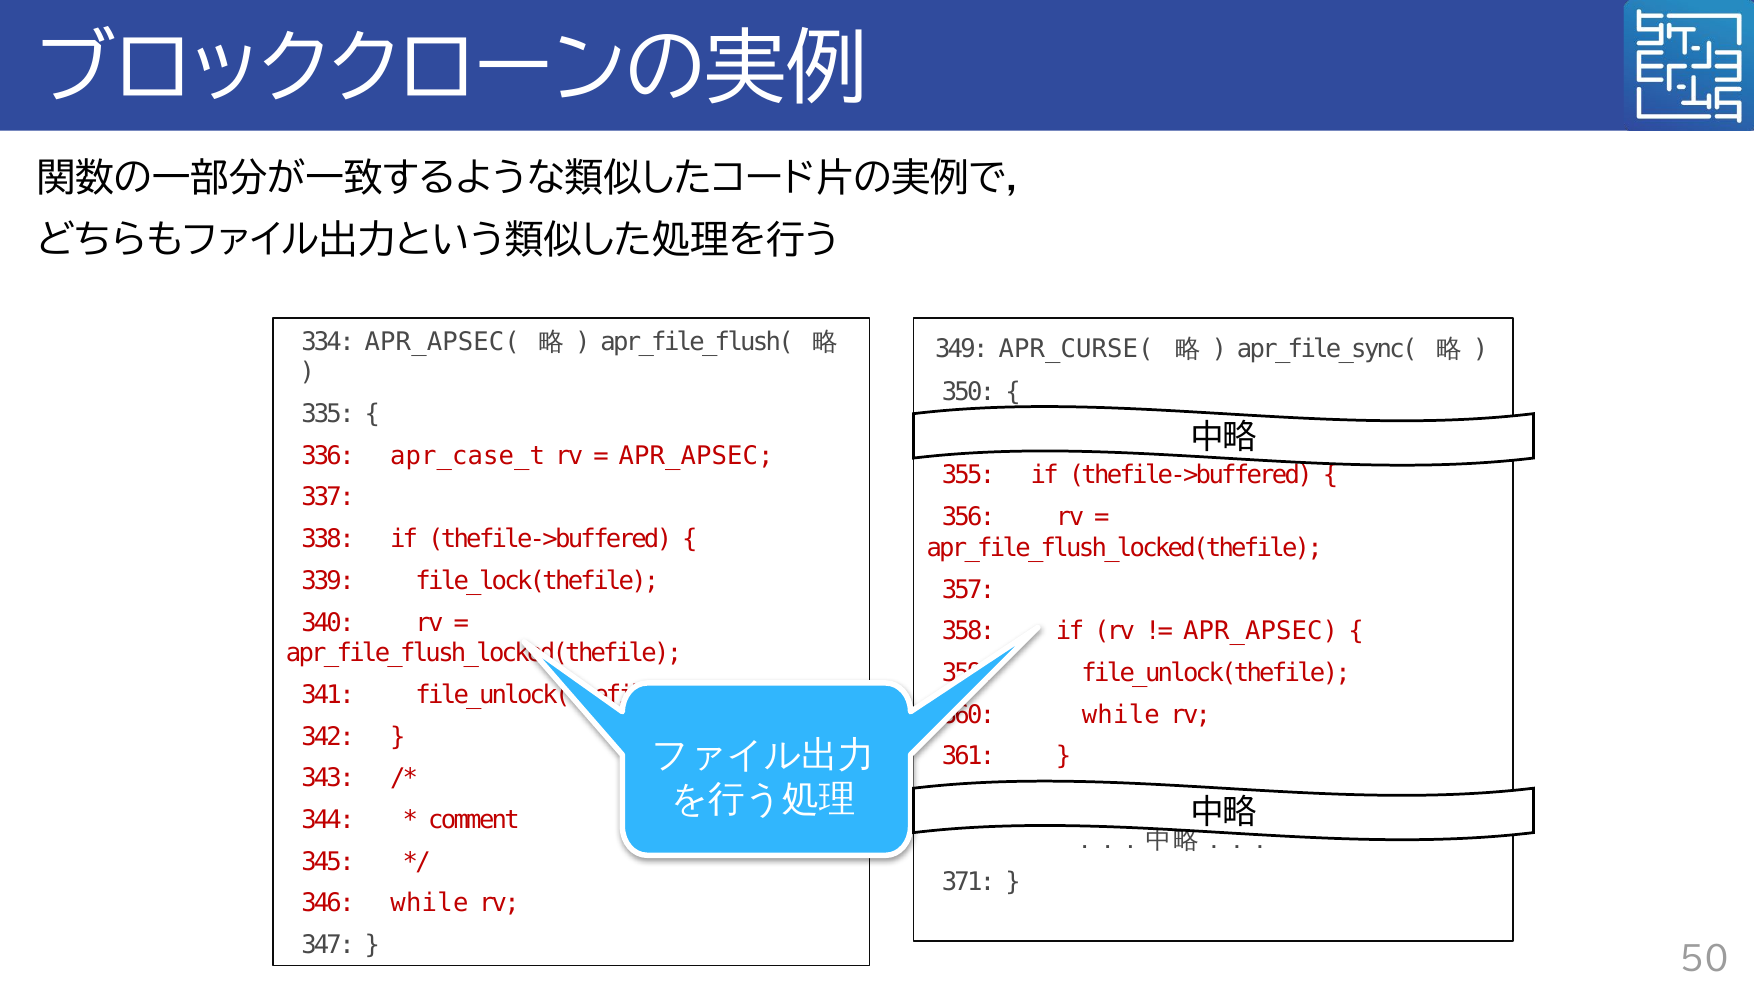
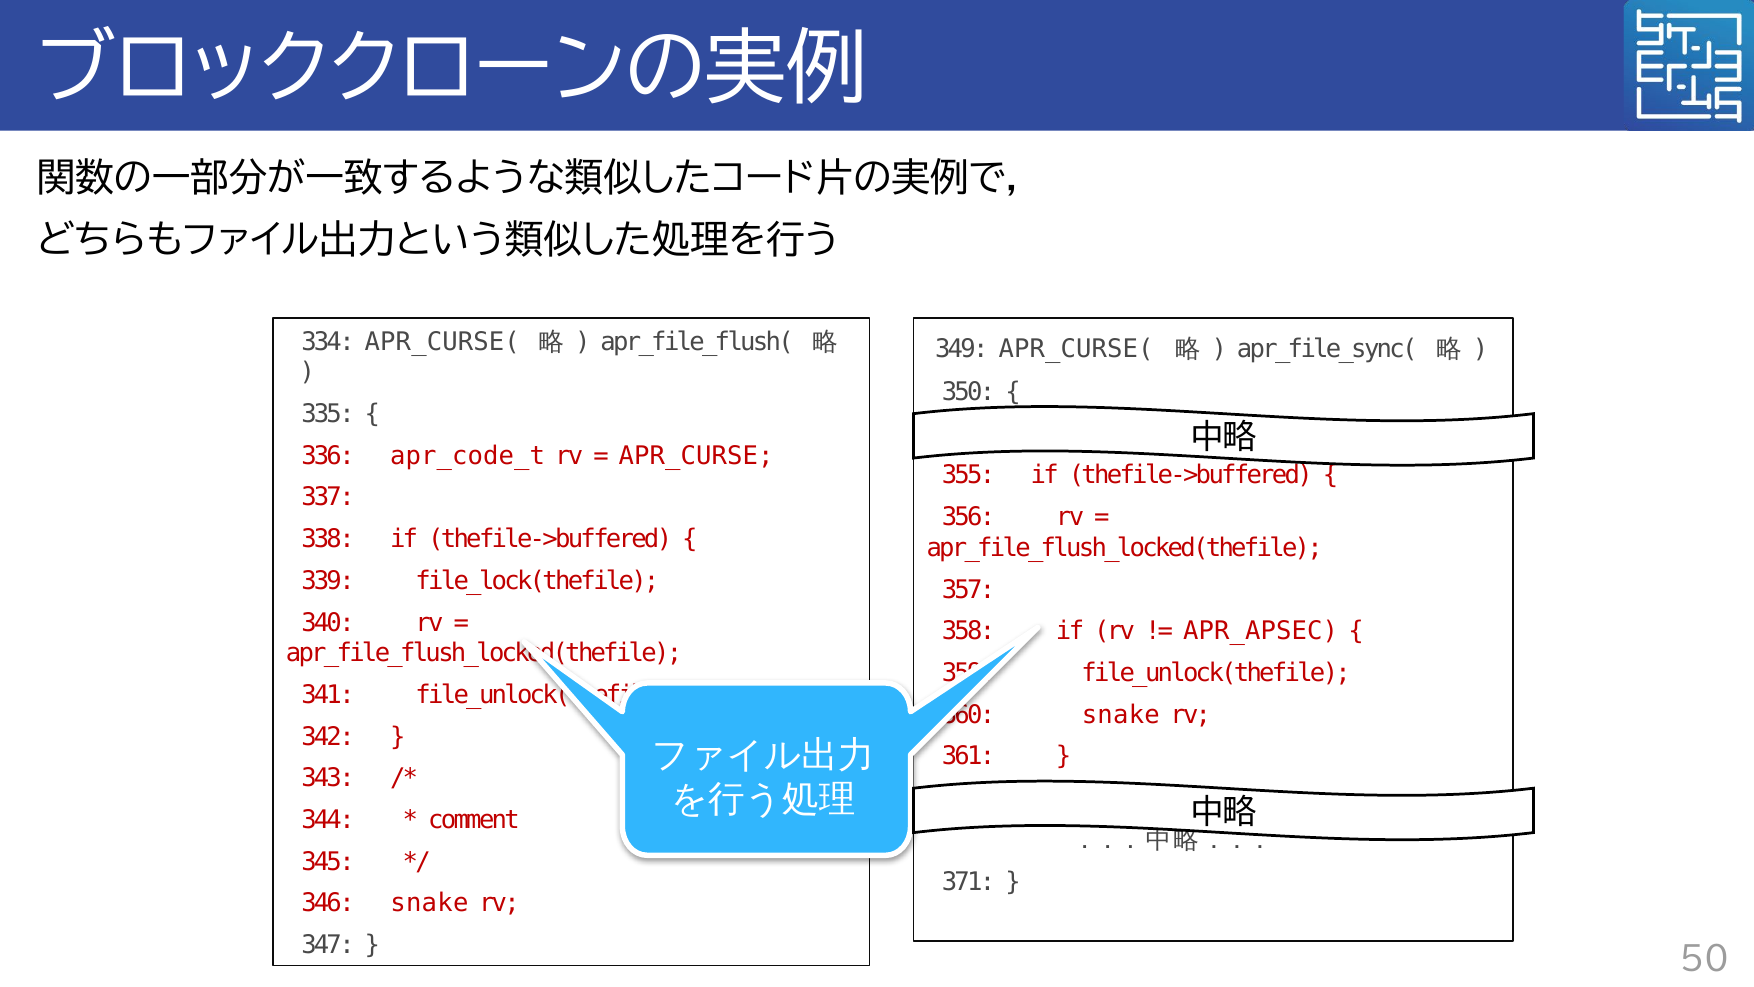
334 APR_APSEC(: APR_APSEC( -> APR_CURSE(
apr_case_t: apr_case_t -> apr_code_t
APR_APSEC at (696, 456): APR_APSEC -> APR_CURSE
while at (1121, 715): while -> snake
346 while: while -> snake
